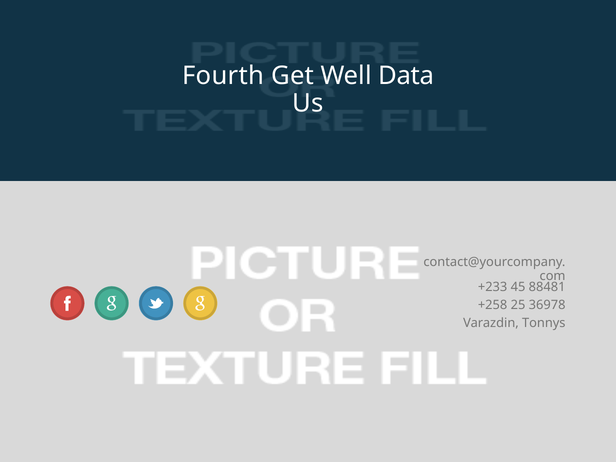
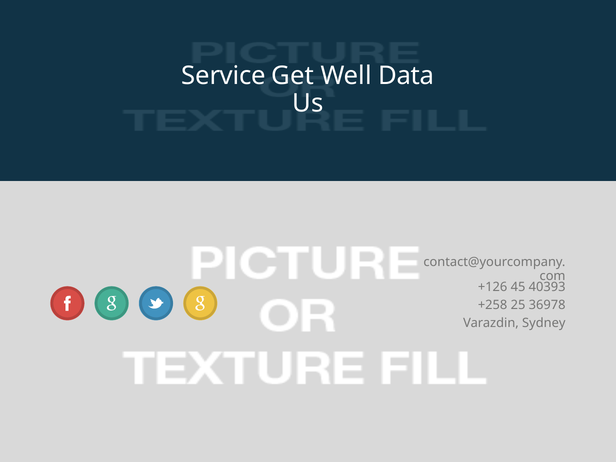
Fourth: Fourth -> Service
+233: +233 -> +126
88481: 88481 -> 40393
Tonnys: Tonnys -> Sydney
